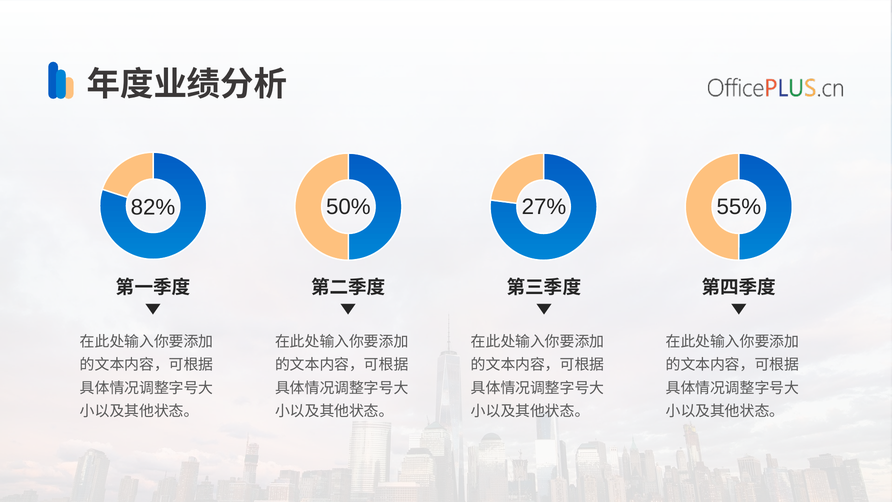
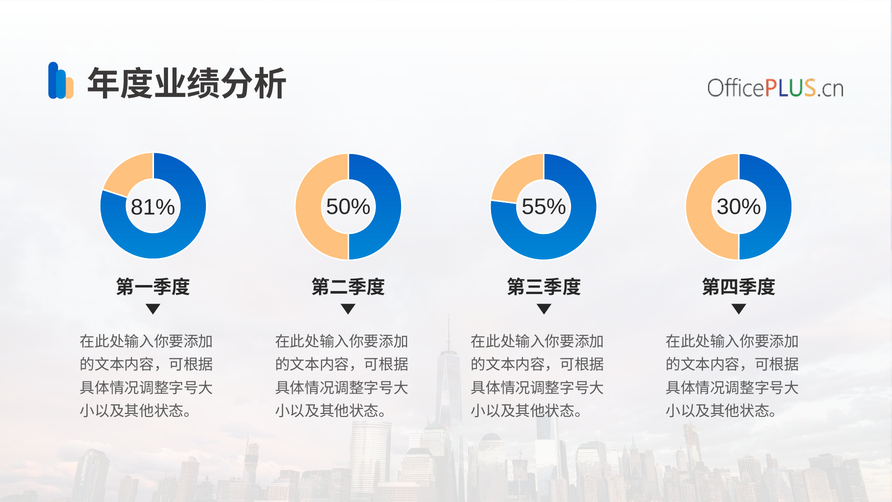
55%: 55% -> 30%
82%: 82% -> 81%
27%: 27% -> 55%
